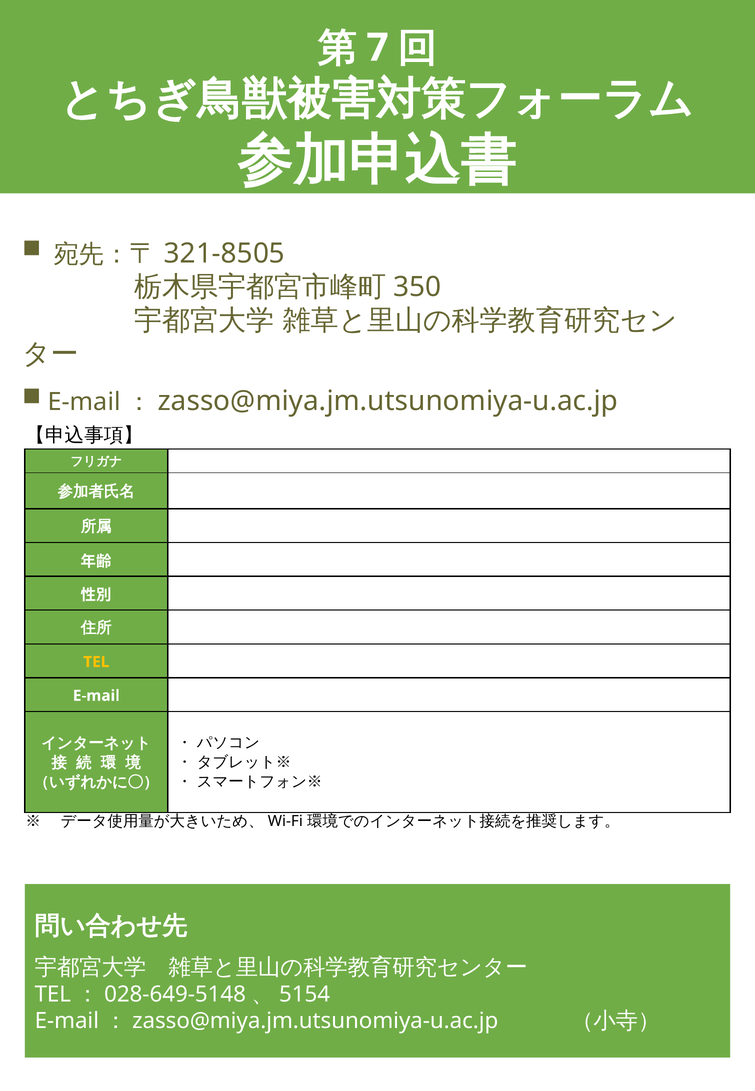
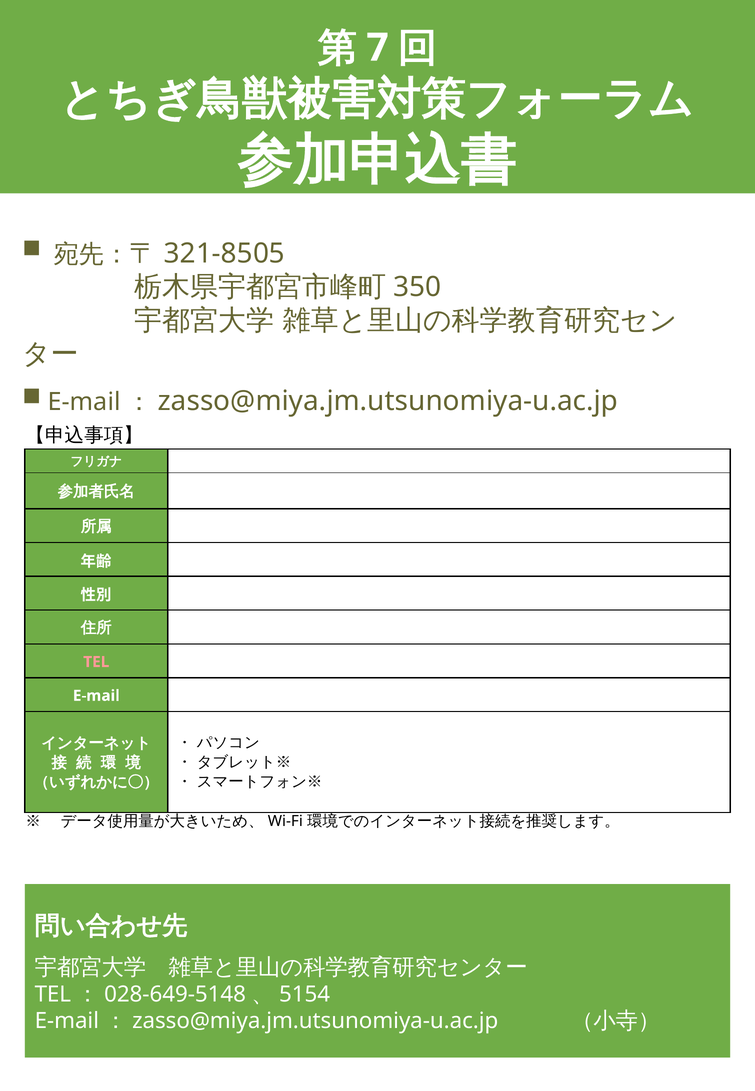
TEL colour: yellow -> pink
